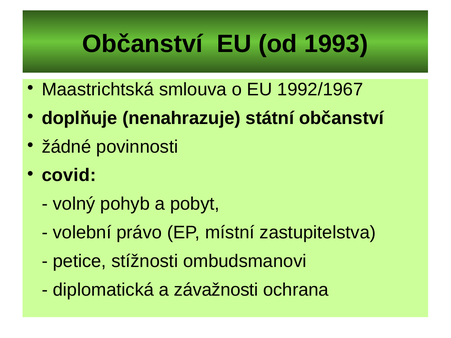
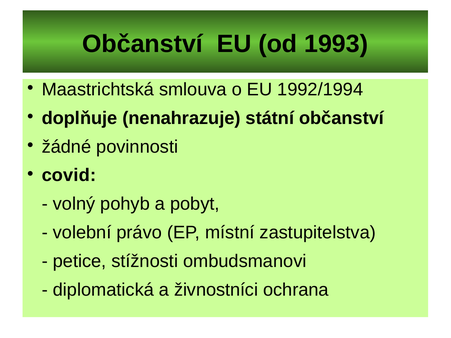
1992/1967: 1992/1967 -> 1992/1994
závažnosti: závažnosti -> živnostníci
